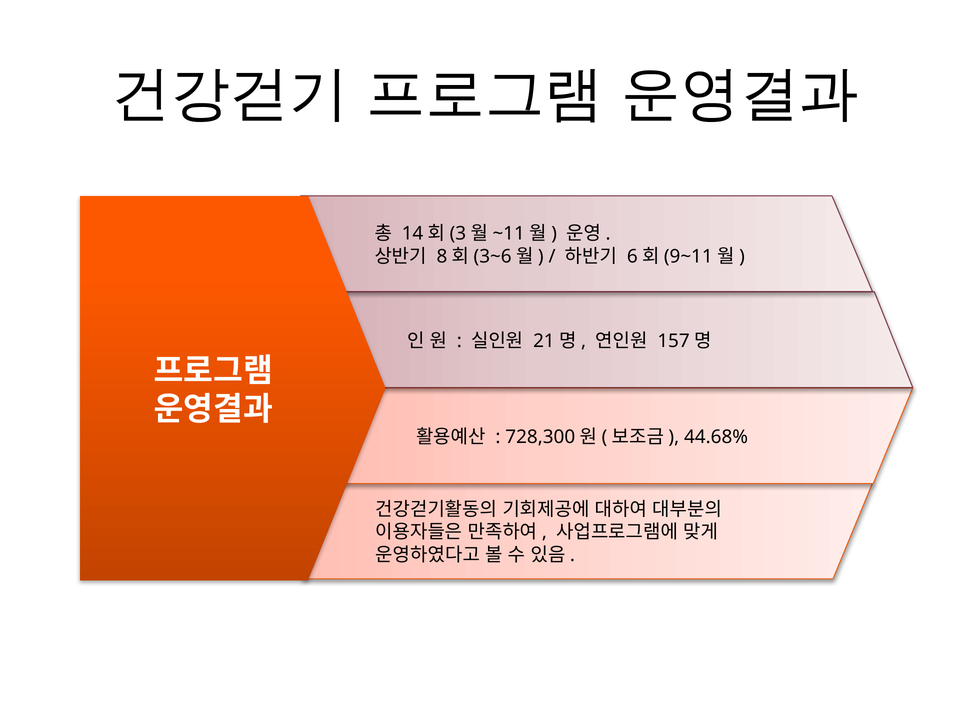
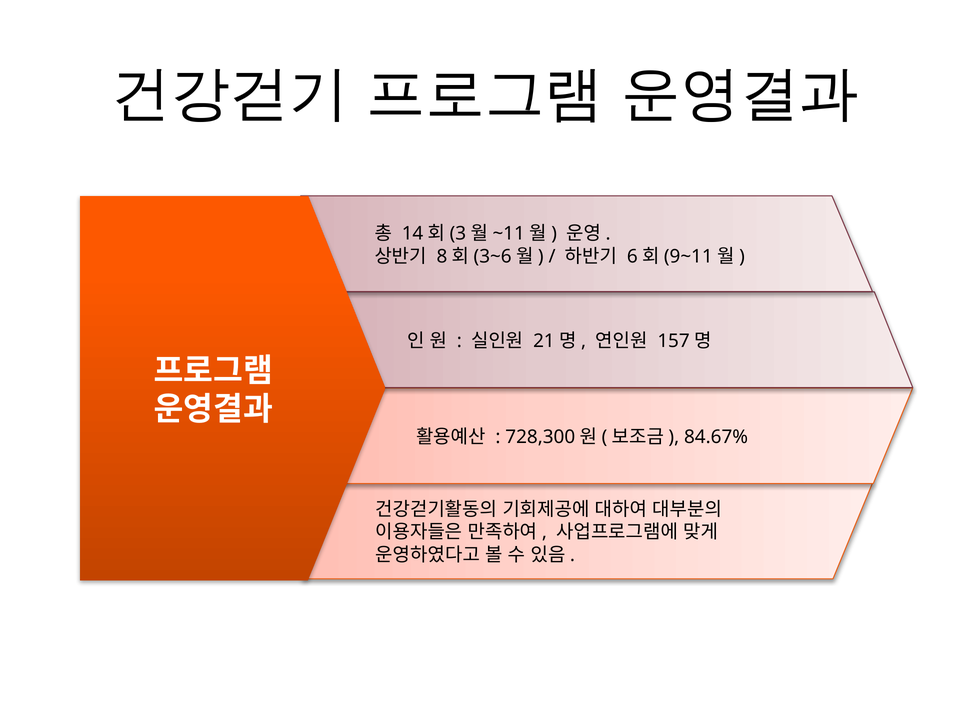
44.68%: 44.68% -> 84.67%
